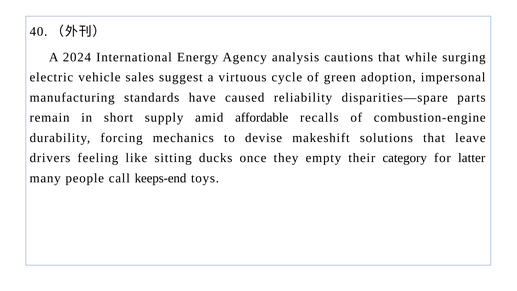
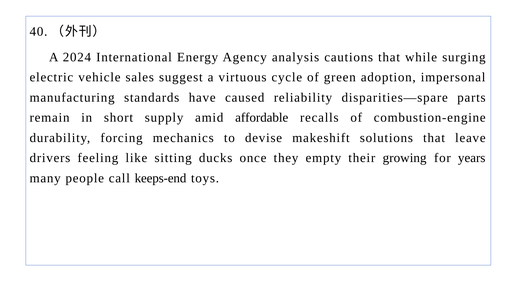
category: category -> growing
latter: latter -> years
